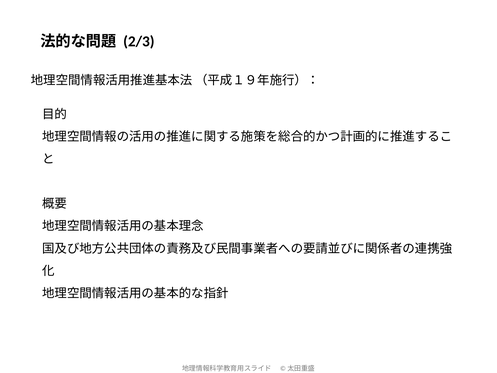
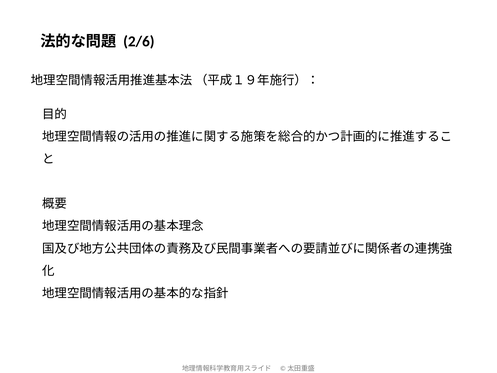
2/3: 2/3 -> 2/6
